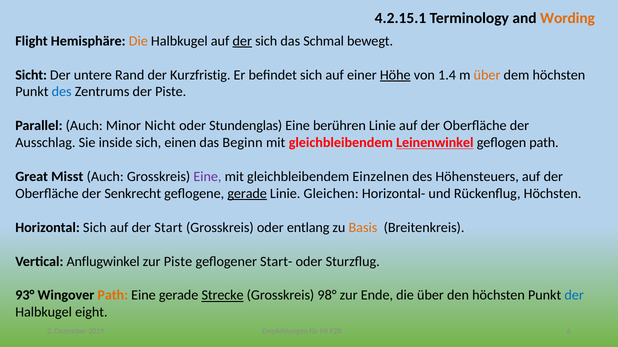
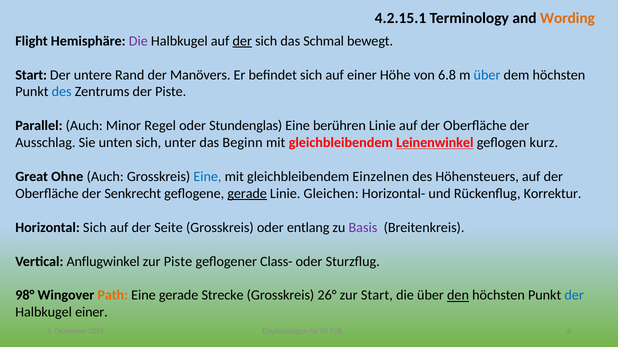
Die at (138, 41) colour: orange -> purple
Sicht at (31, 75): Sicht -> Start
Kurzfristig: Kurzfristig -> Manövers
Höhe underline: present -> none
1.4: 1.4 -> 6.8
über at (487, 75) colour: orange -> blue
Nicht: Nicht -> Regel
inside: inside -> unten
einen: einen -> unter
geflogen path: path -> kurz
Misst: Misst -> Ohne
Eine at (207, 177) colour: purple -> blue
Rückenflug Höchsten: Höchsten -> Korrektur
Start: Start -> Seite
Basis colour: orange -> purple
Start-: Start- -> Class-
93°: 93° -> 98°
Strecke underline: present -> none
98°: 98° -> 26°
zur Ende: Ende -> Start
den underline: none -> present
Halbkugel eight: eight -> einer
